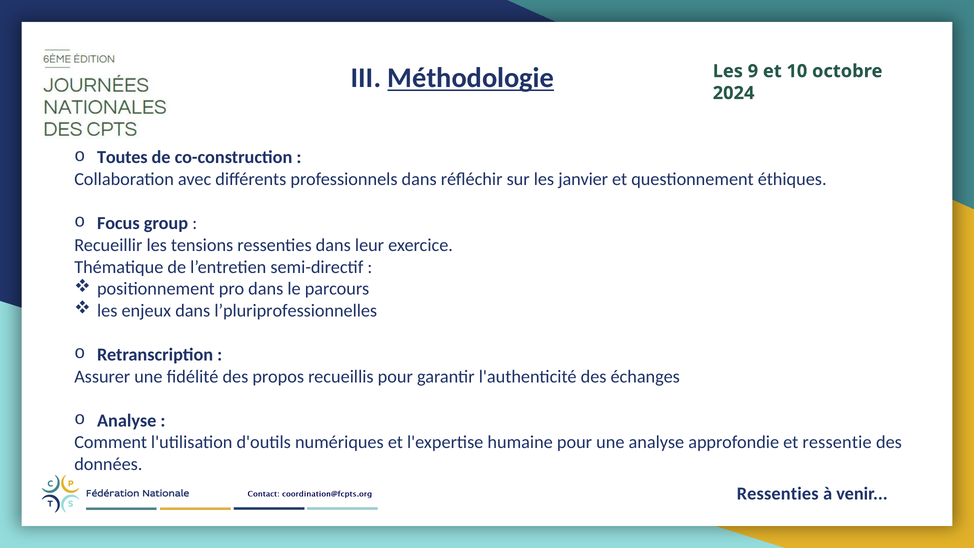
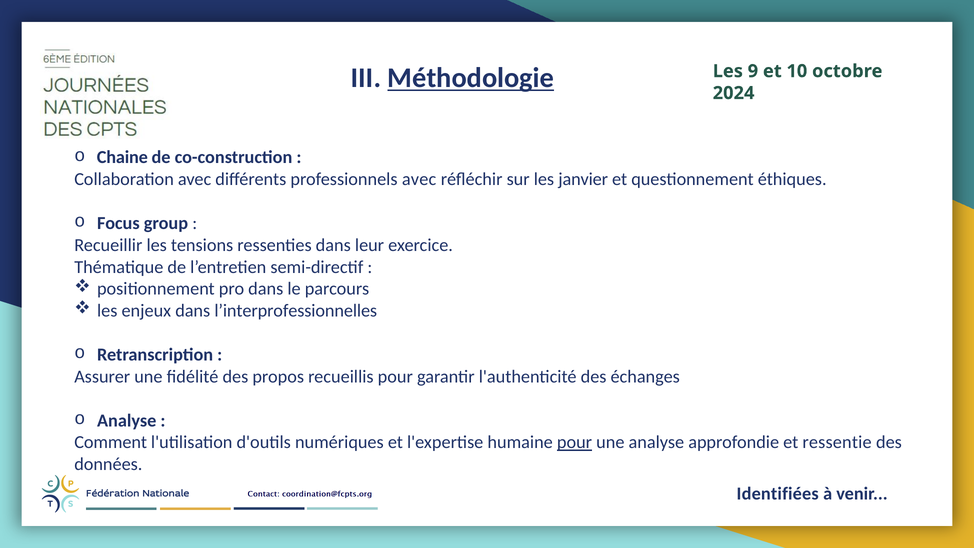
Toutes: Toutes -> Chaine
professionnels dans: dans -> avec
l’pluriprofessionnelles: l’pluriprofessionnelles -> l’interprofessionnelles
pour at (574, 442) underline: none -> present
Ressenties at (778, 494): Ressenties -> Identifiées
